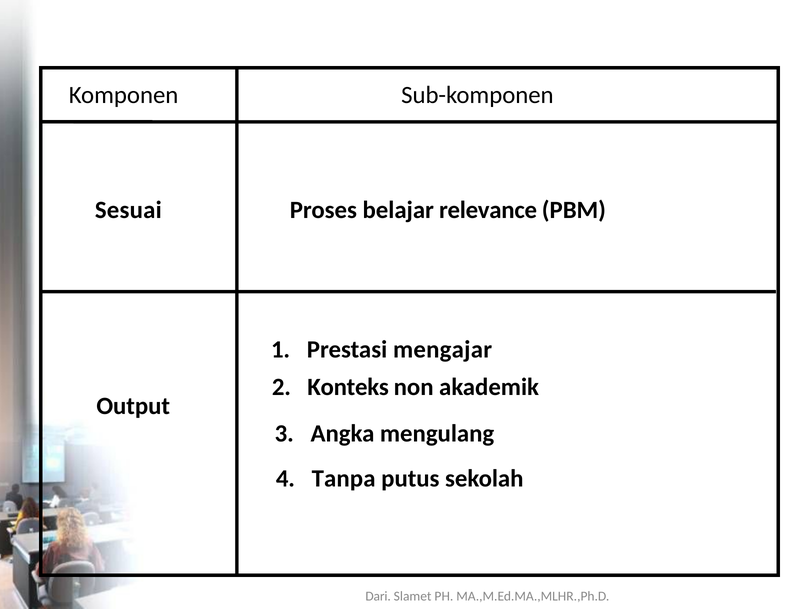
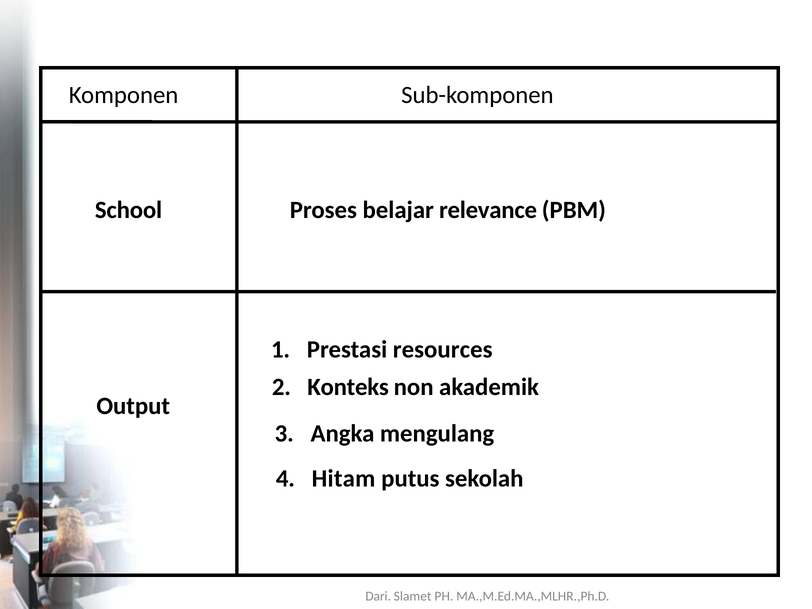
Sesuai: Sesuai -> School
mengajar: mengajar -> resources
Tanpa: Tanpa -> Hitam
